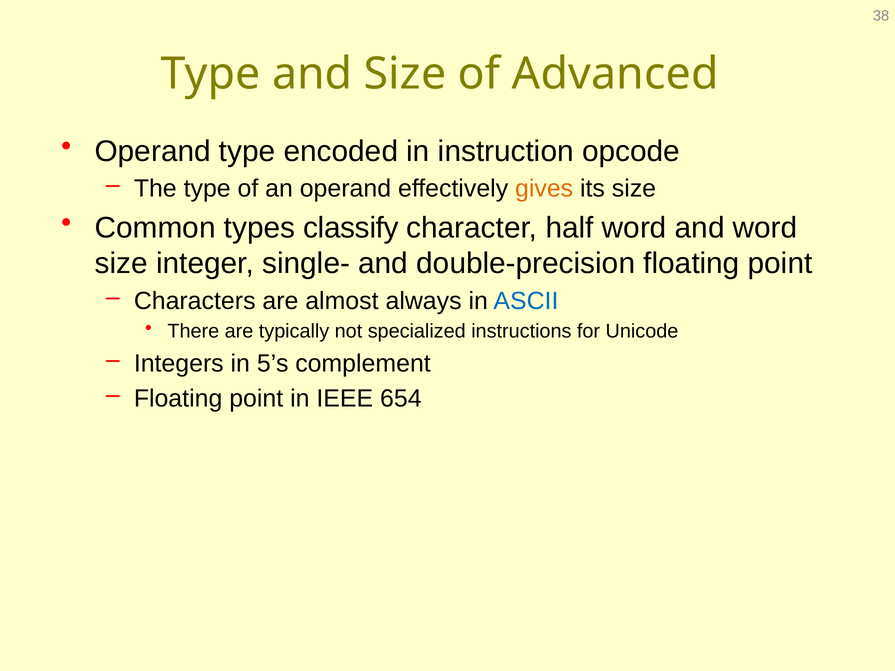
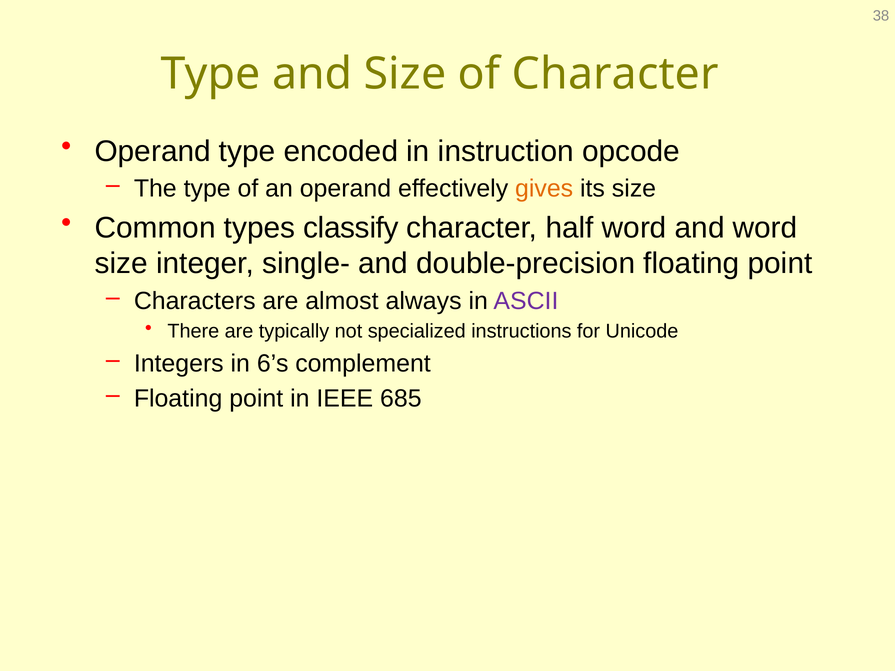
of Advanced: Advanced -> Character
ASCII colour: blue -> purple
5’s: 5’s -> 6’s
654: 654 -> 685
